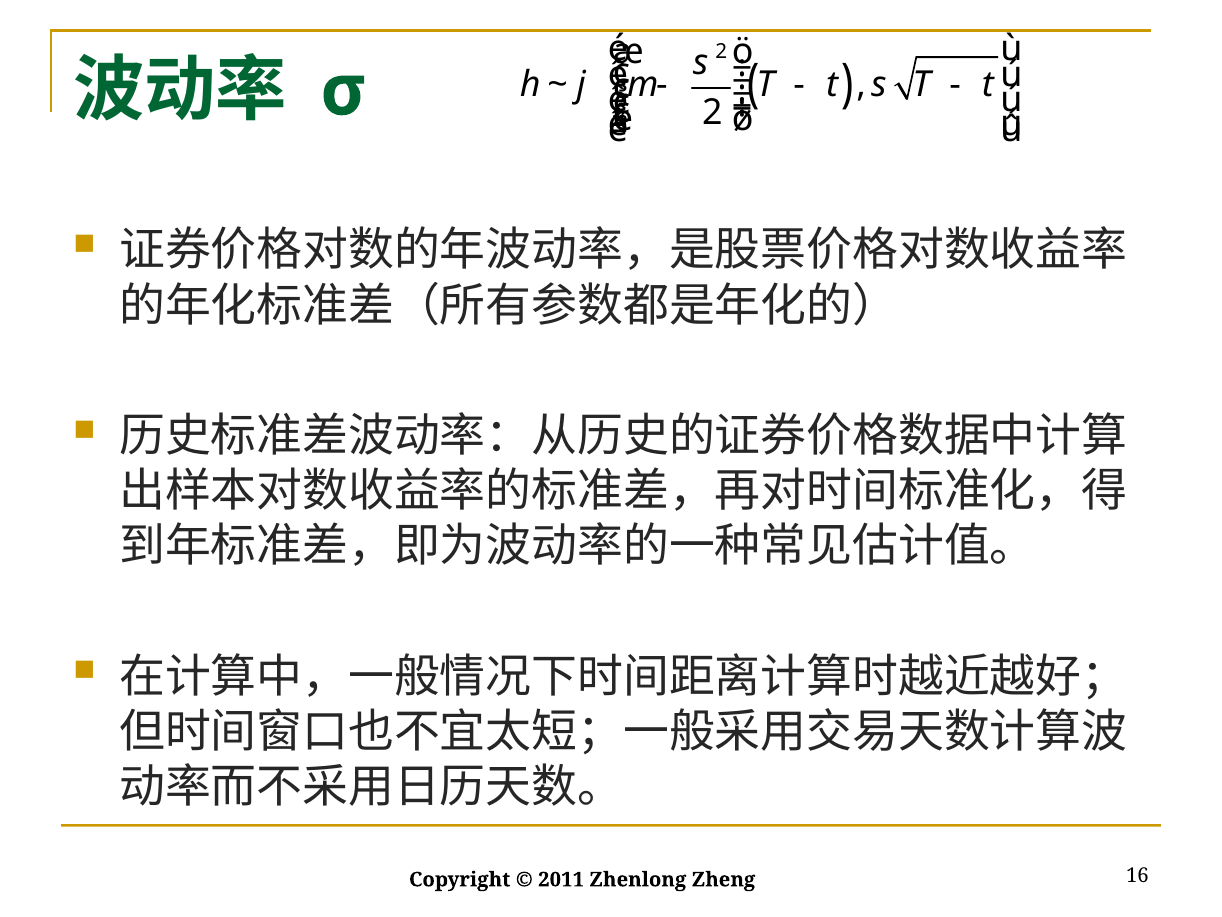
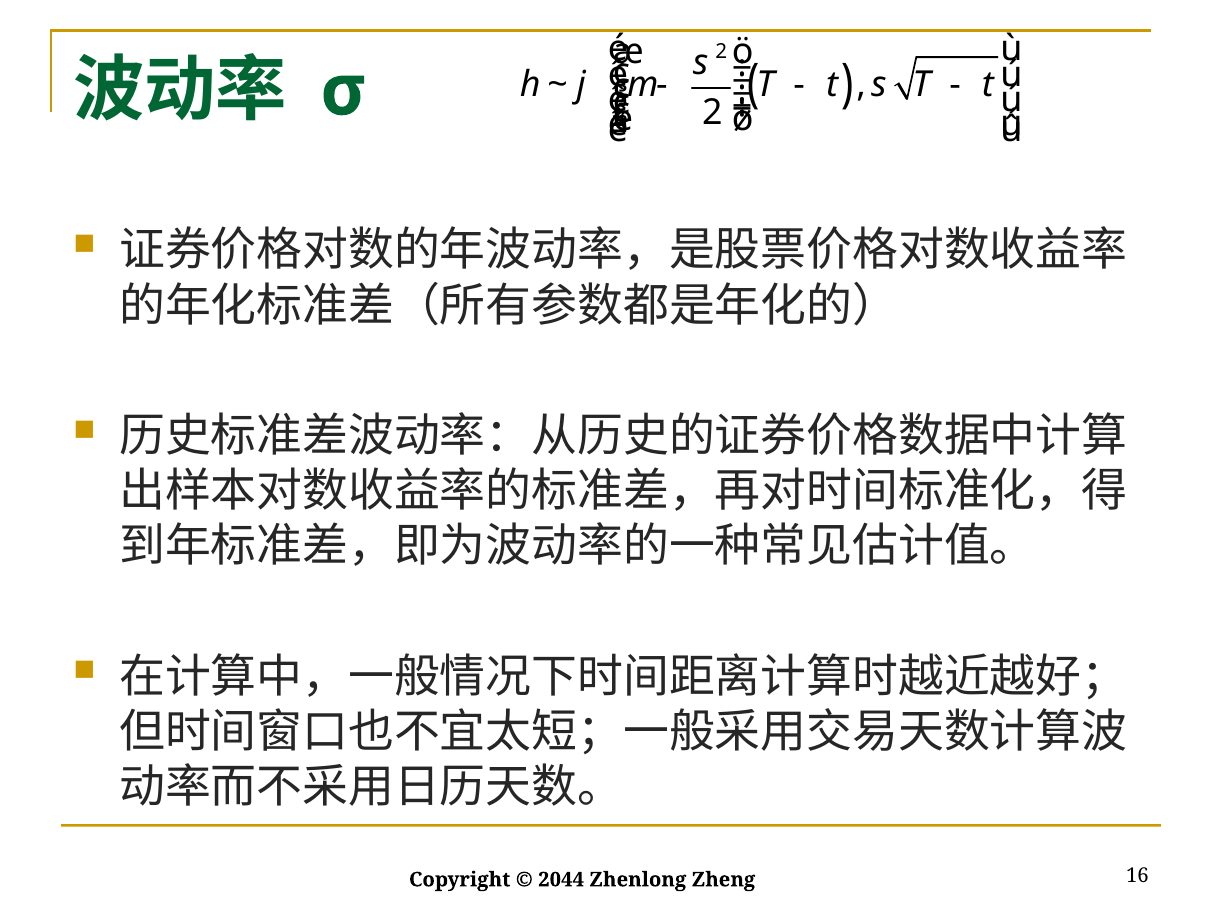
2011: 2011 -> 2044
